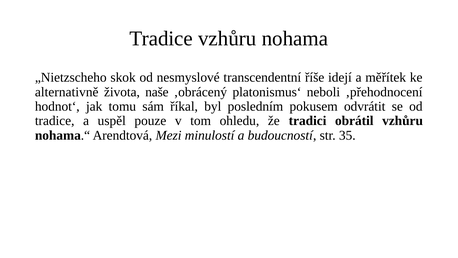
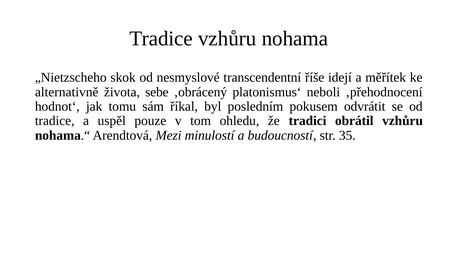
naše: naše -> sebe
